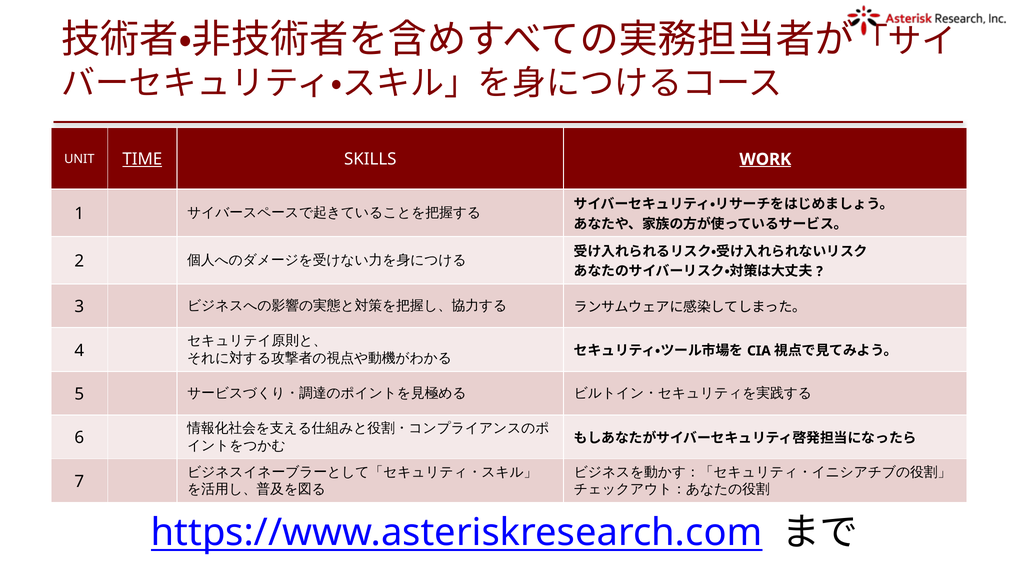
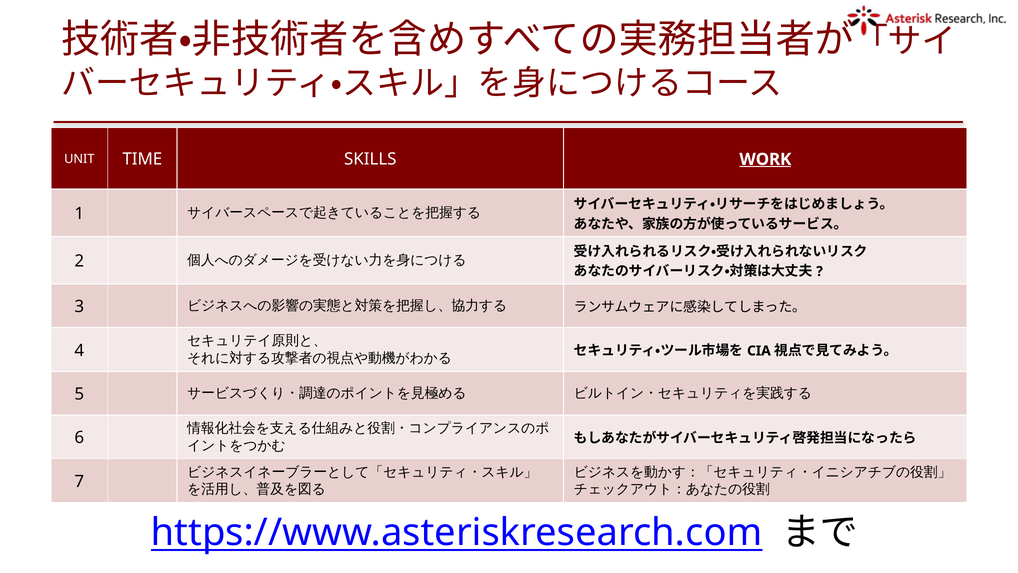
TIME underline: present -> none
